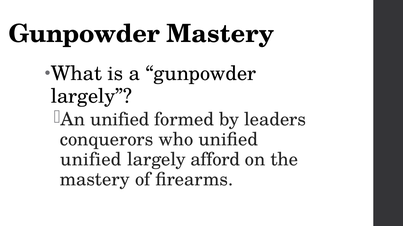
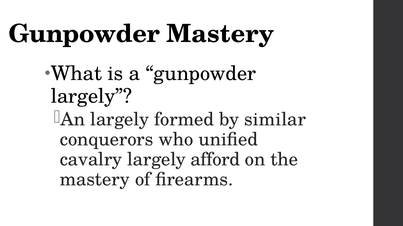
An unified: unified -> largely
leaders: leaders -> similar
unified at (91, 160): unified -> cavalry
